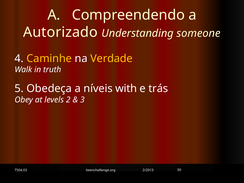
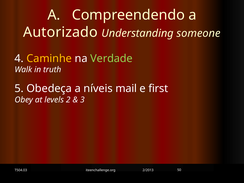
Verdade colour: yellow -> light green
with: with -> mail
trás: trás -> first
